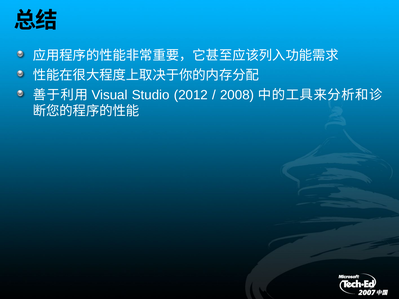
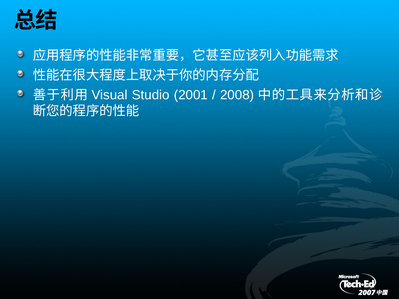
2012: 2012 -> 2001
